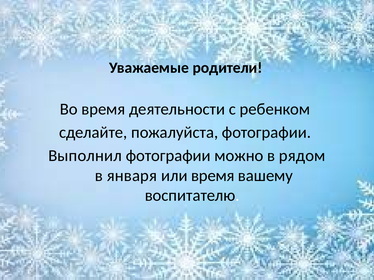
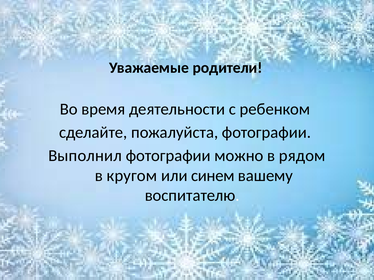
января: января -> кругом
или время: время -> синем
